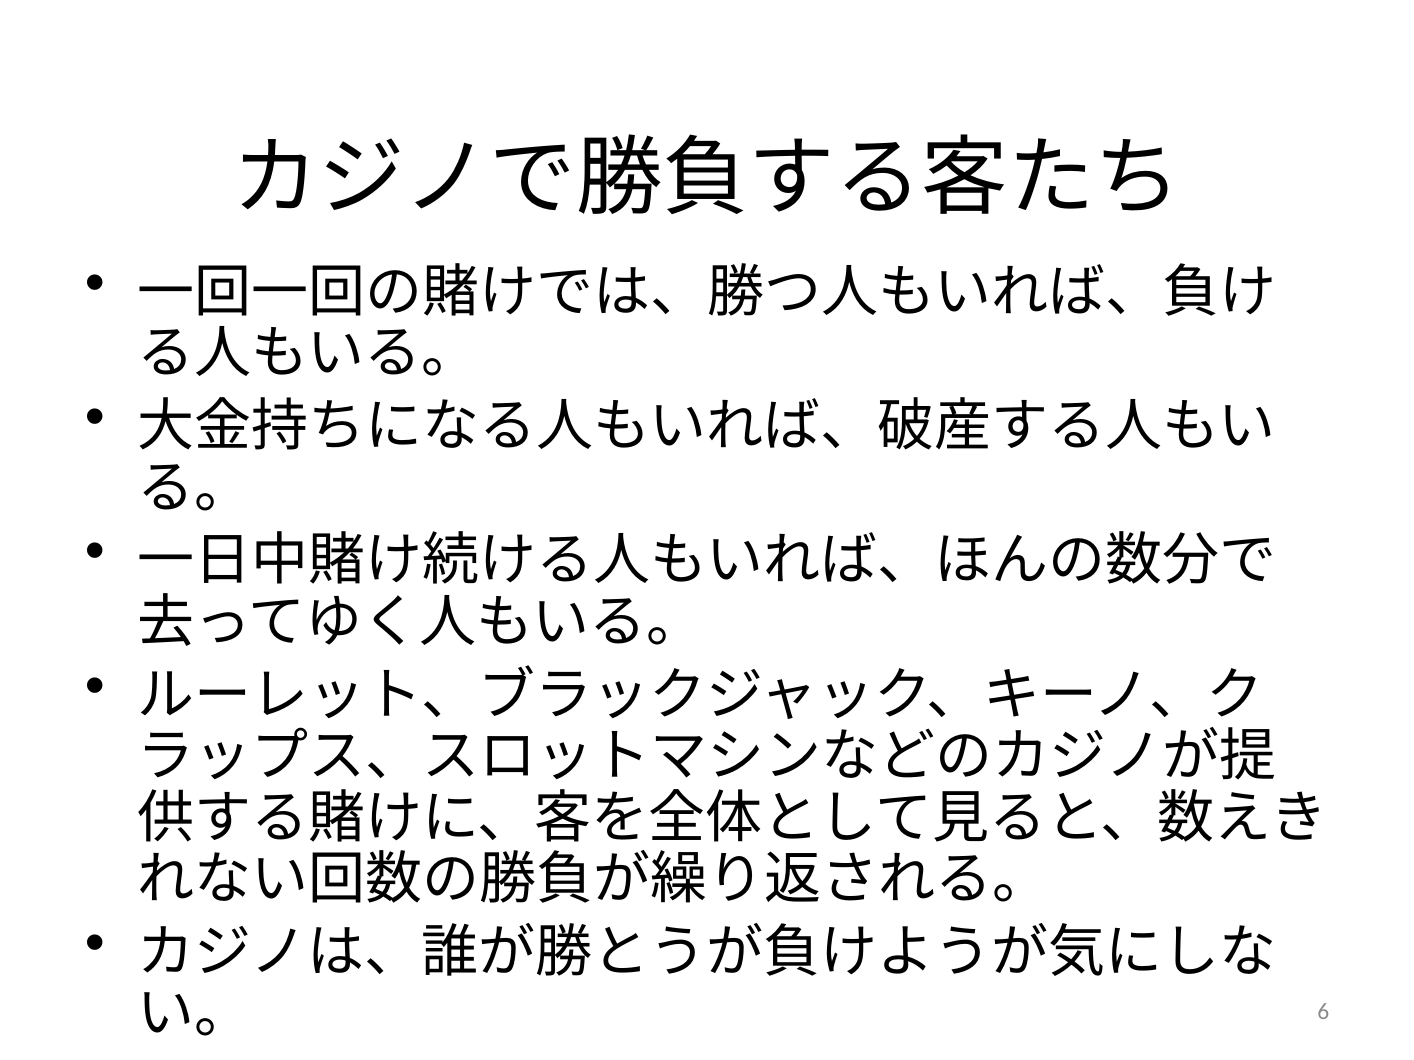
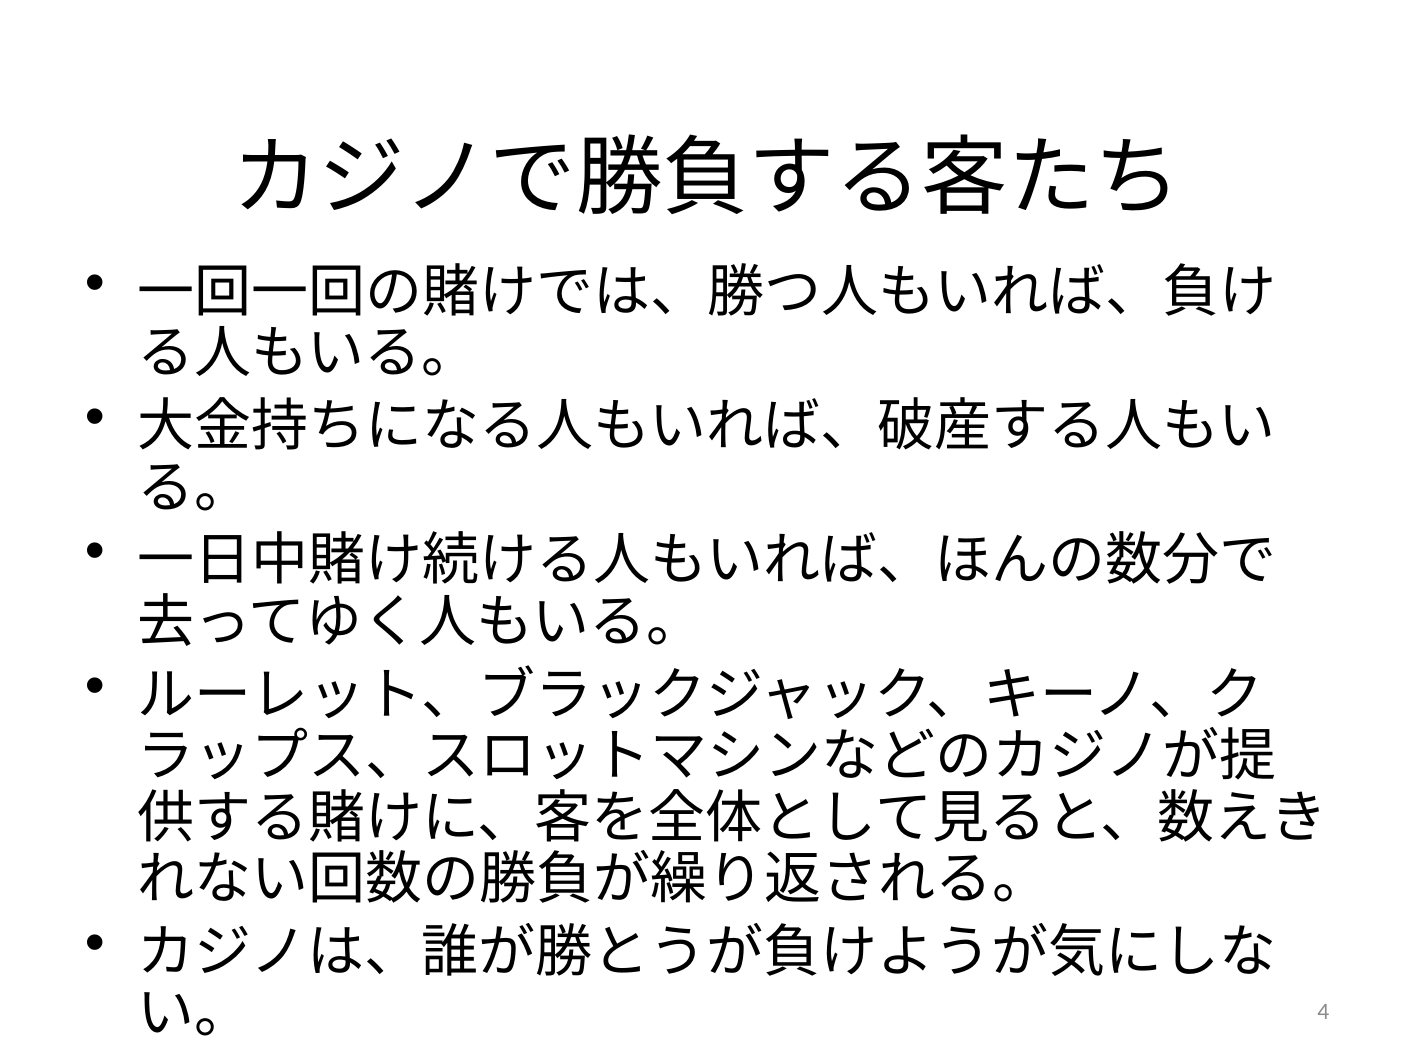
6: 6 -> 4
